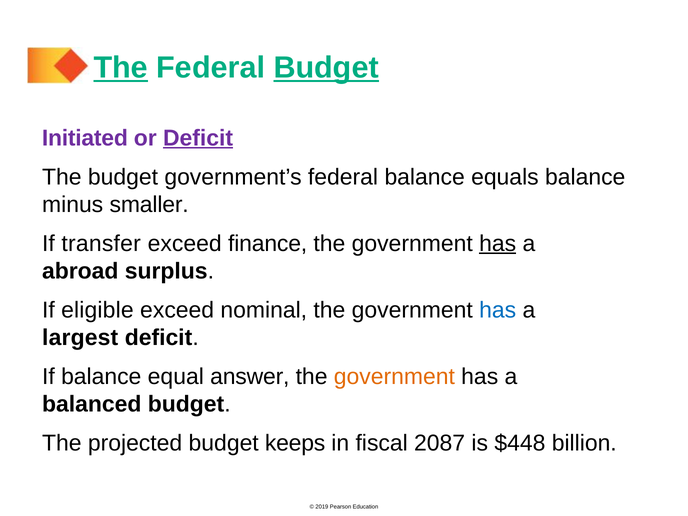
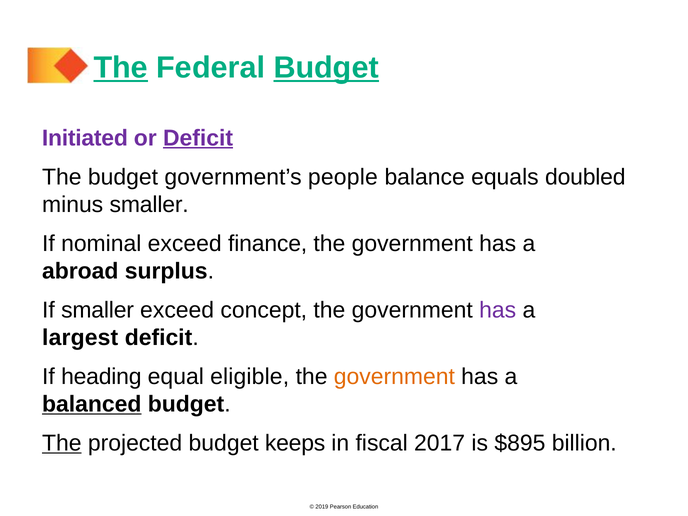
government’s federal: federal -> people
equals balance: balance -> doubled
transfer: transfer -> nominal
has at (498, 244) underline: present -> none
If eligible: eligible -> smaller
nominal: nominal -> concept
has at (498, 310) colour: blue -> purple
If balance: balance -> heading
answer: answer -> eligible
balanced underline: none -> present
The at (62, 443) underline: none -> present
2087: 2087 -> 2017
$448: $448 -> $895
